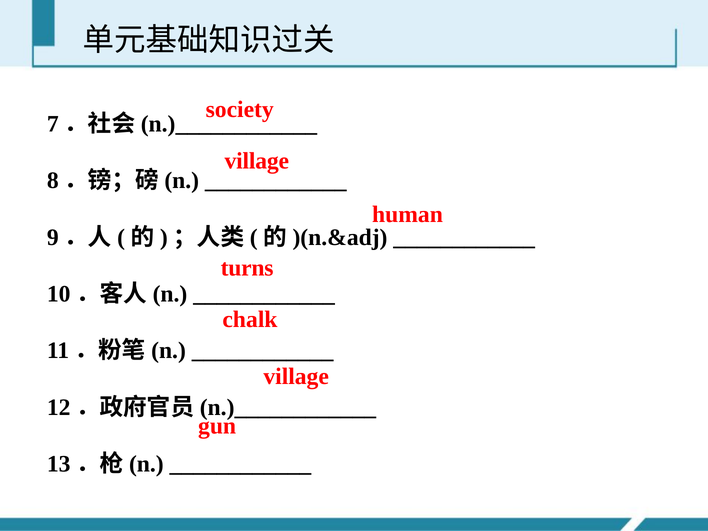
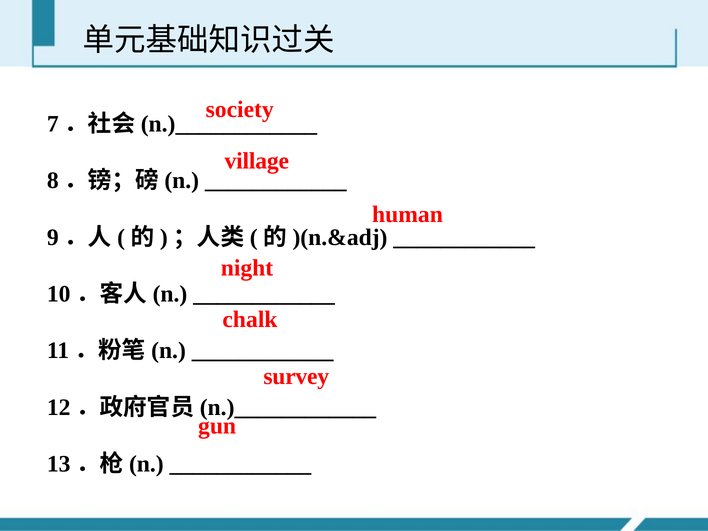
turns: turns -> night
village at (296, 377): village -> survey
